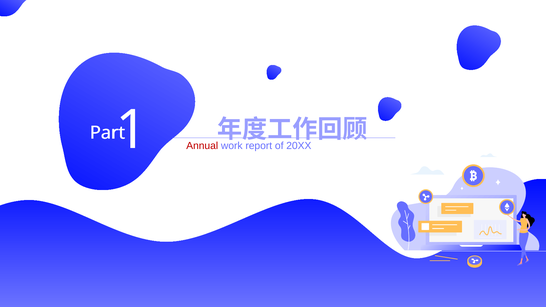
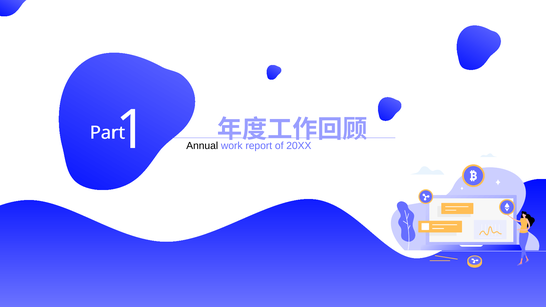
Annual colour: red -> black
